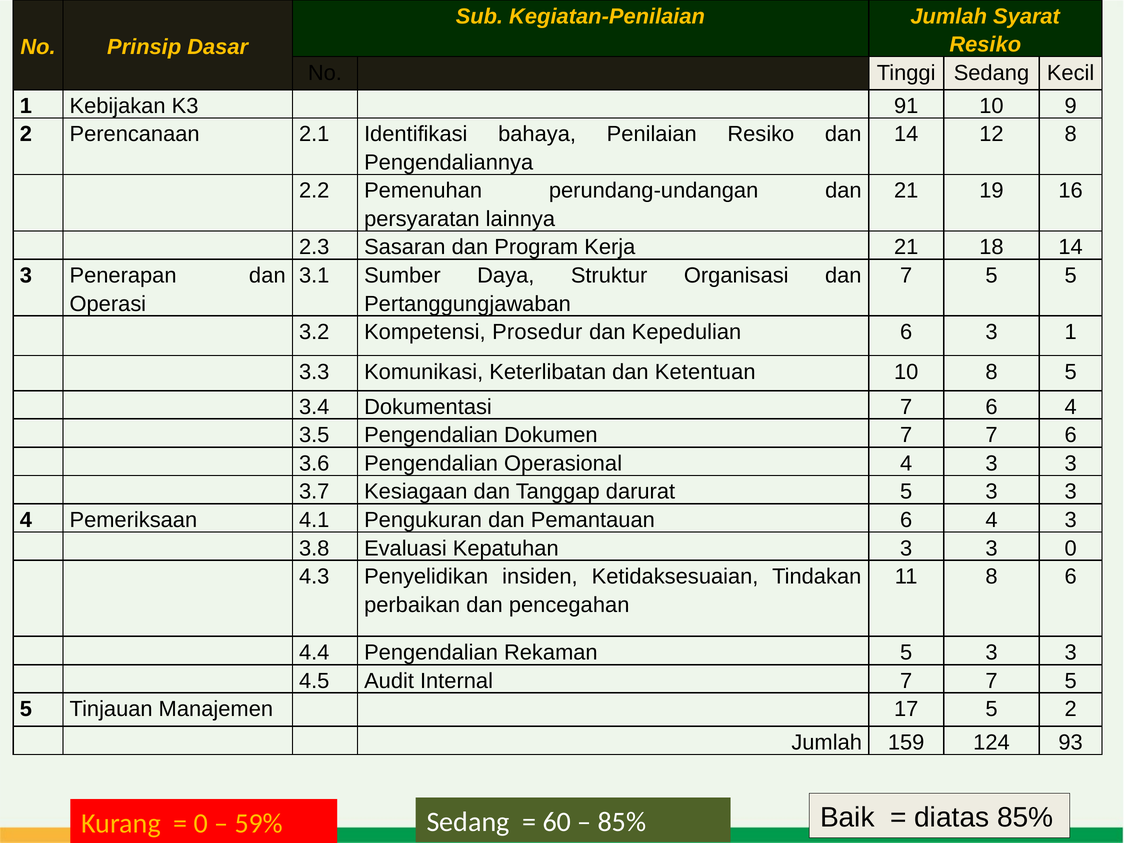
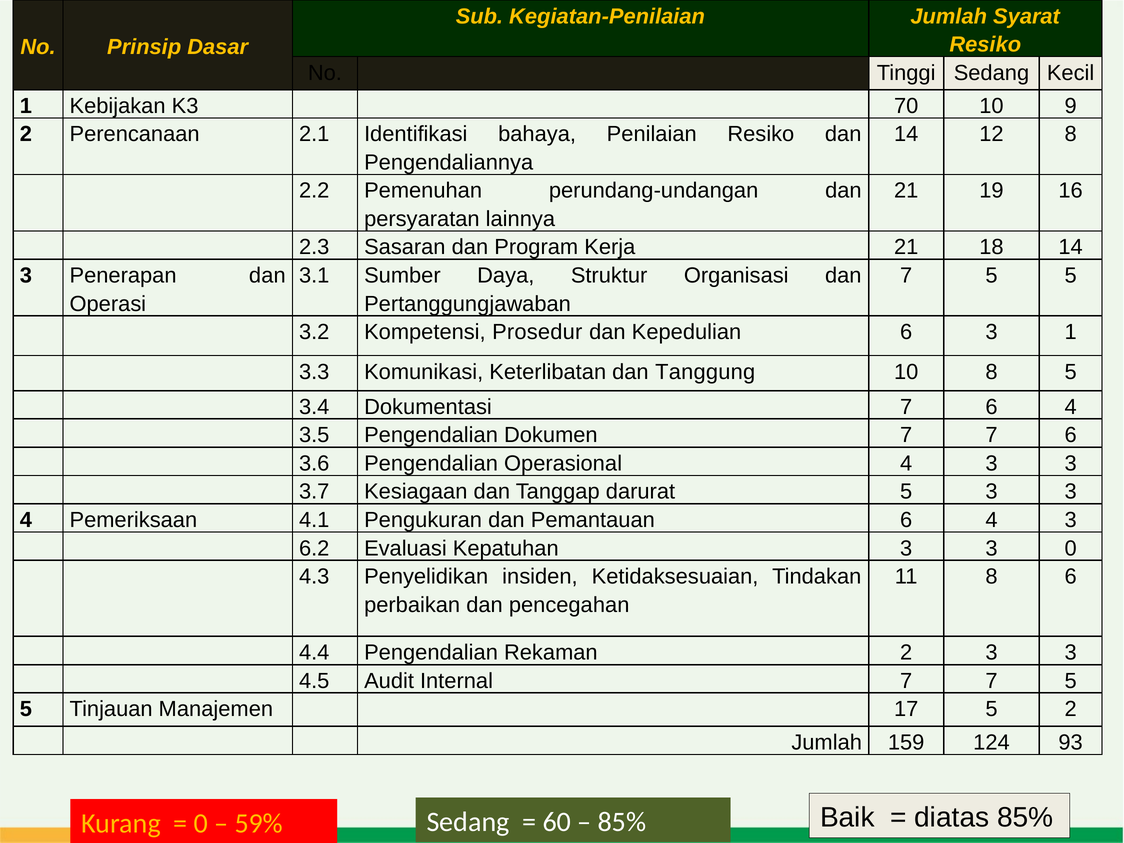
91: 91 -> 70
Ketentuan: Ketentuan -> Tanggung
3.8: 3.8 -> 6.2
Rekaman 5: 5 -> 2
